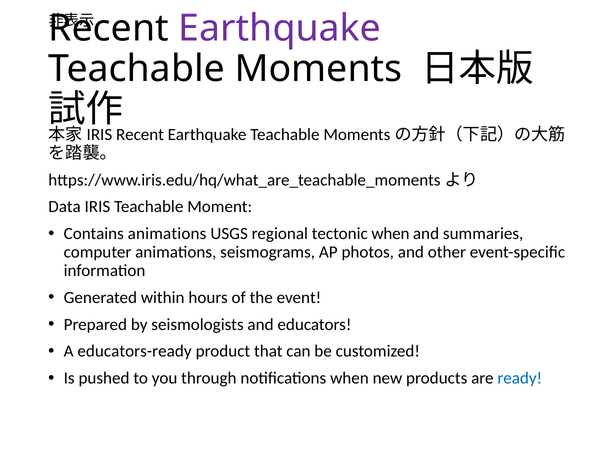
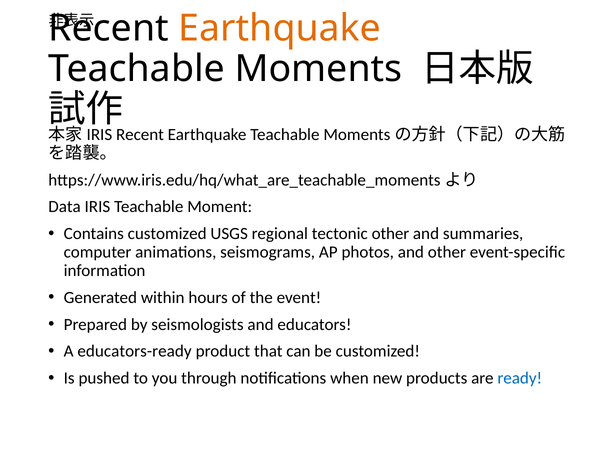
Earthquake at (280, 28) colour: purple -> orange
Contains animations: animations -> customized
tectonic when: when -> other
